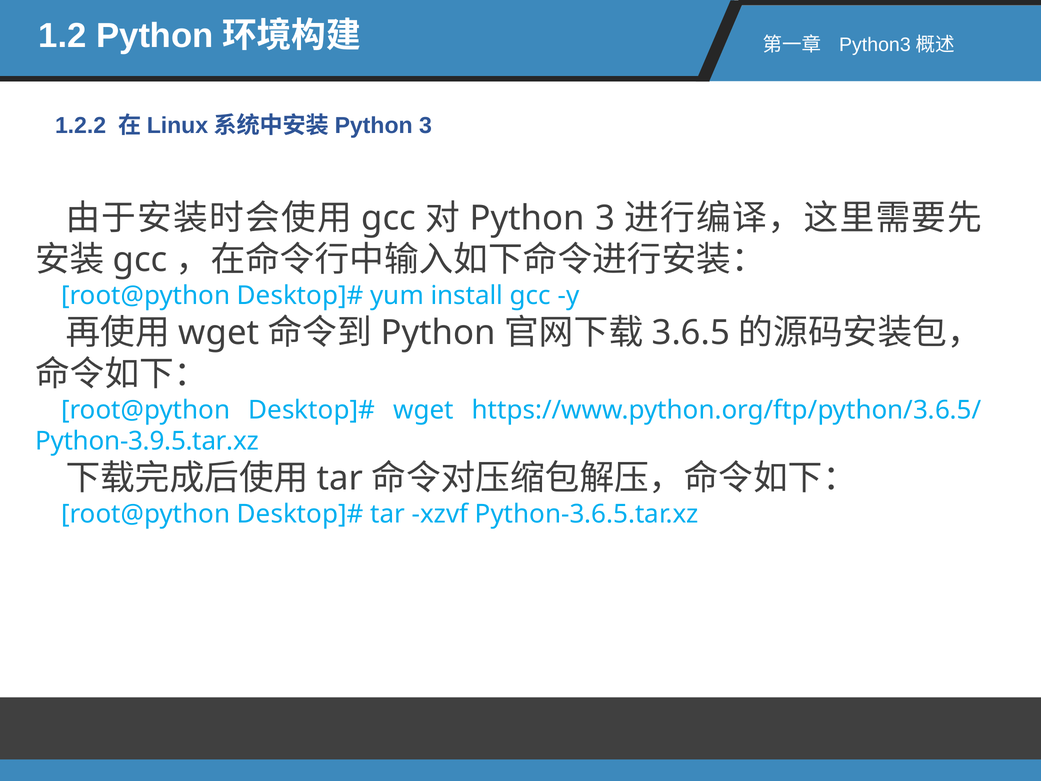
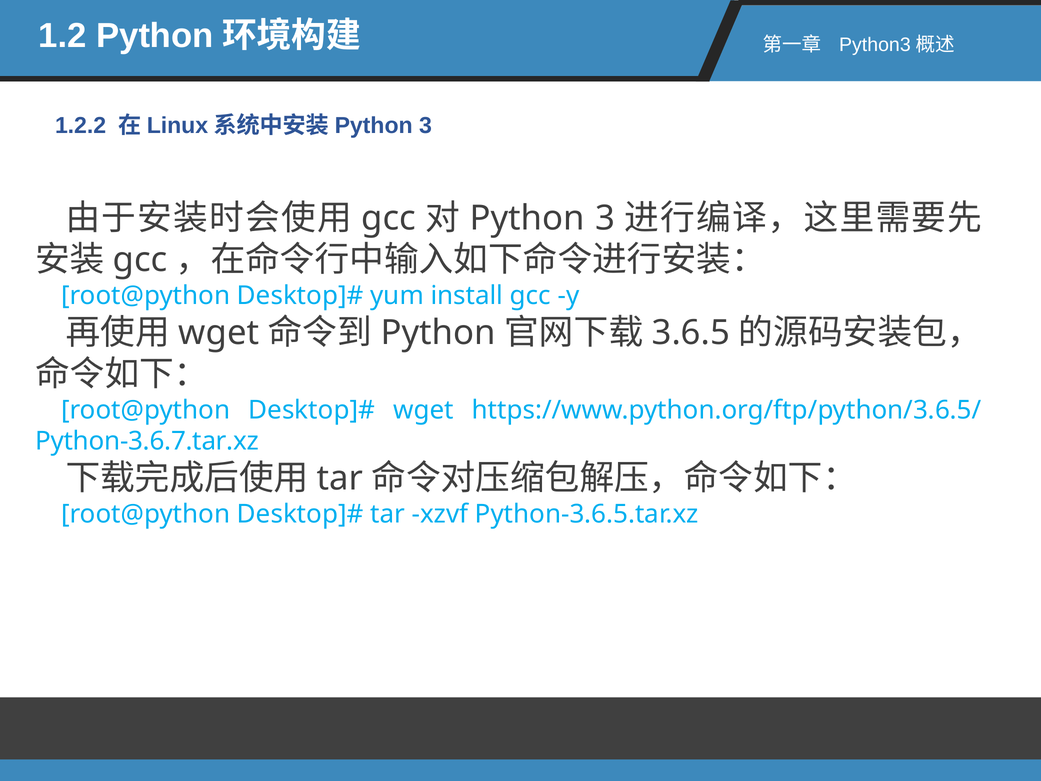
Python-3.9.5.tar.xz: Python-3.9.5.tar.xz -> Python-3.6.7.tar.xz
